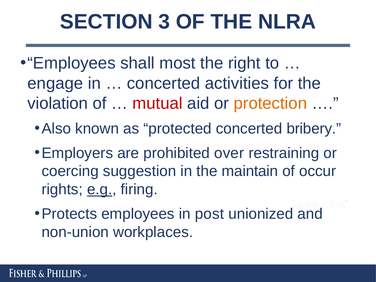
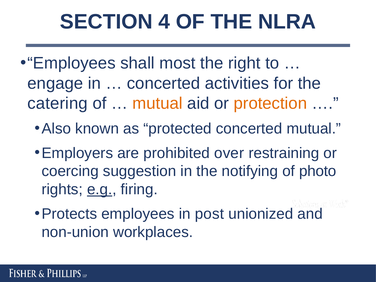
3: 3 -> 4
violation: violation -> catering
mutual at (158, 103) colour: red -> orange
concerted bribery: bribery -> mutual
maintain: maintain -> notifying
occur: occur -> photo
